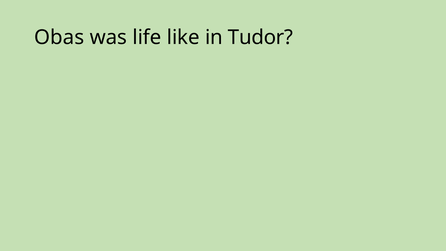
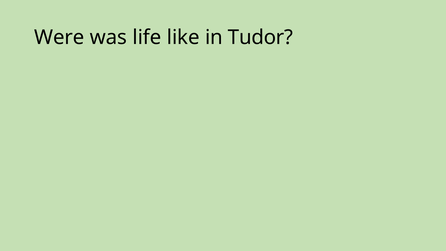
Obas: Obas -> Were
